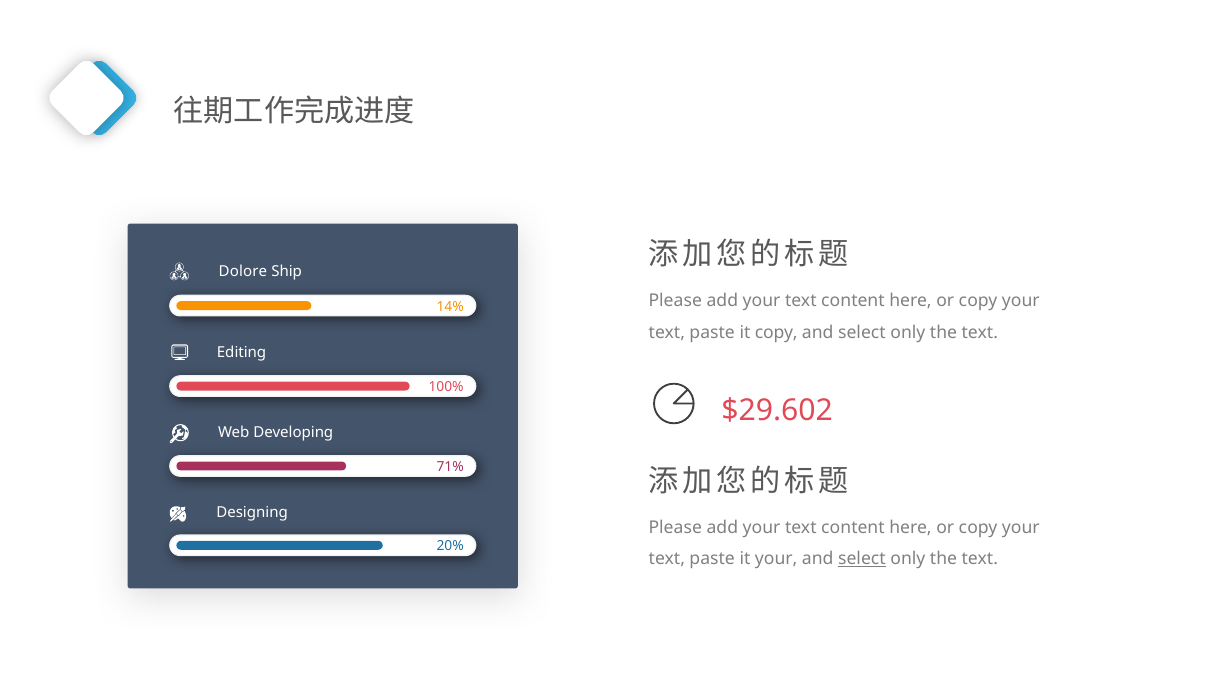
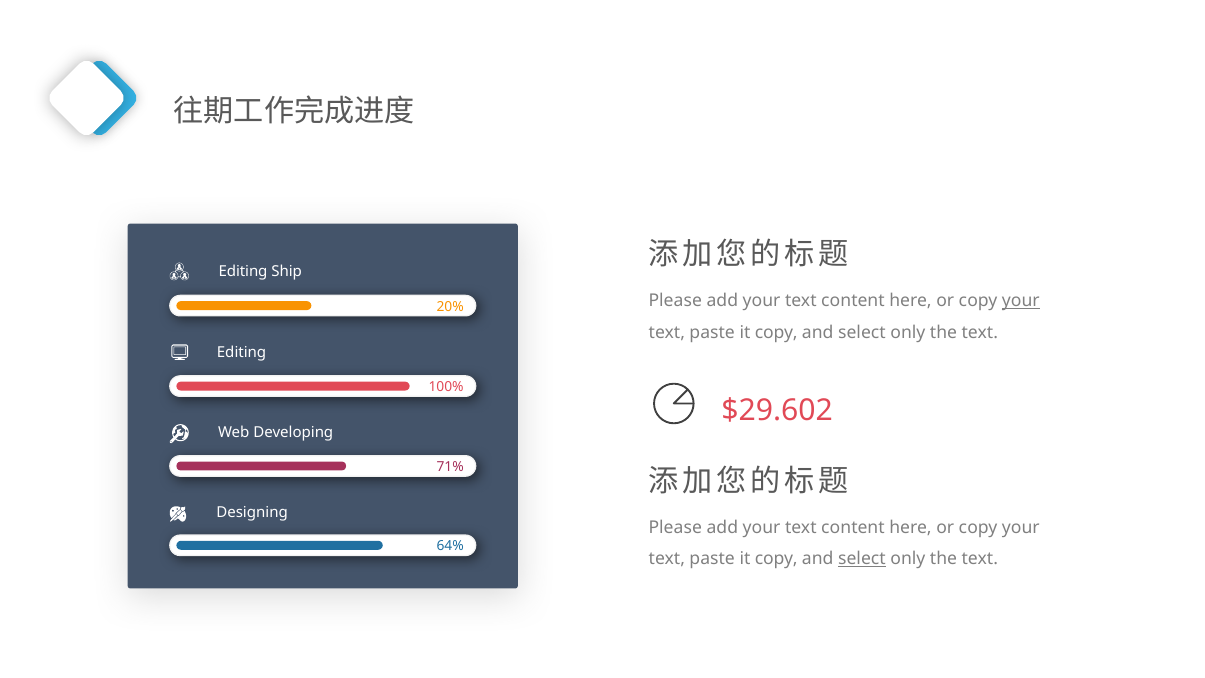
Dolore at (243, 271): Dolore -> Editing
your at (1021, 301) underline: none -> present
14%: 14% -> 20%
20%: 20% -> 64%
your at (776, 559): your -> copy
